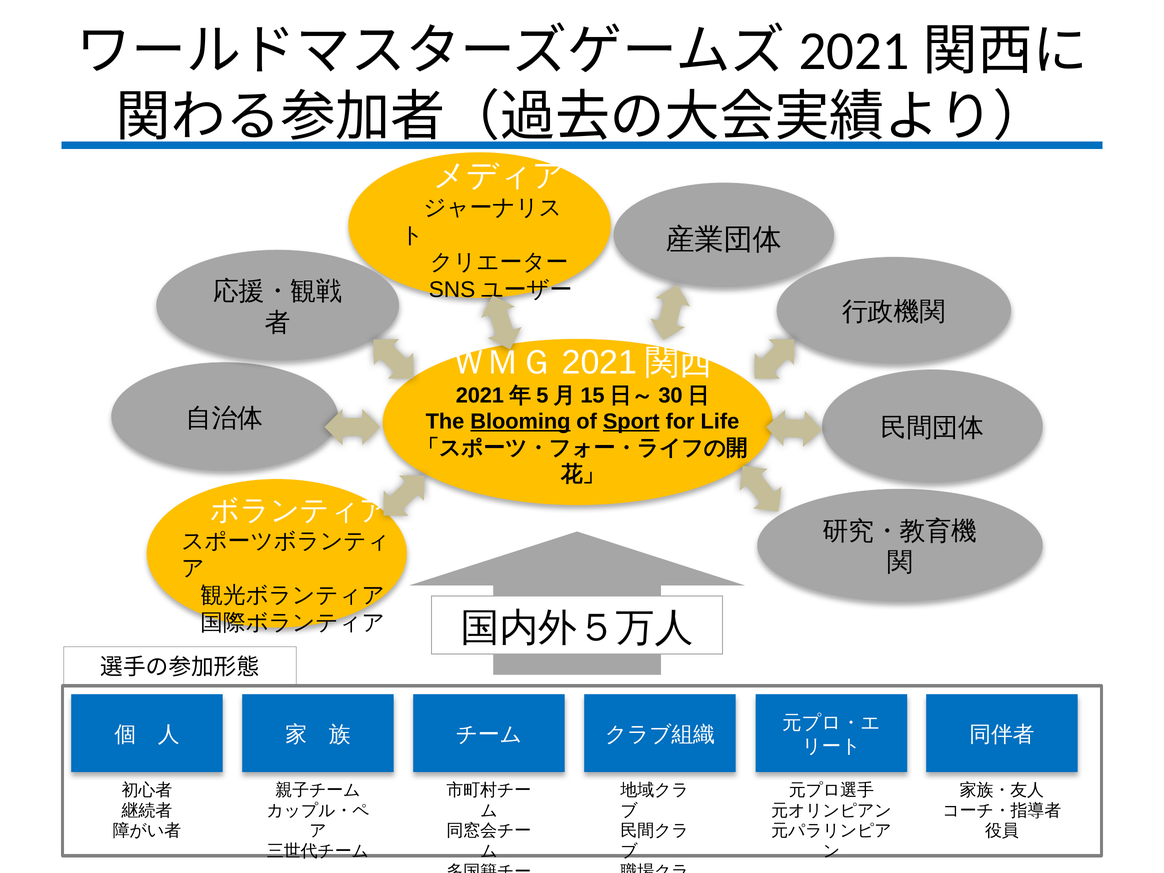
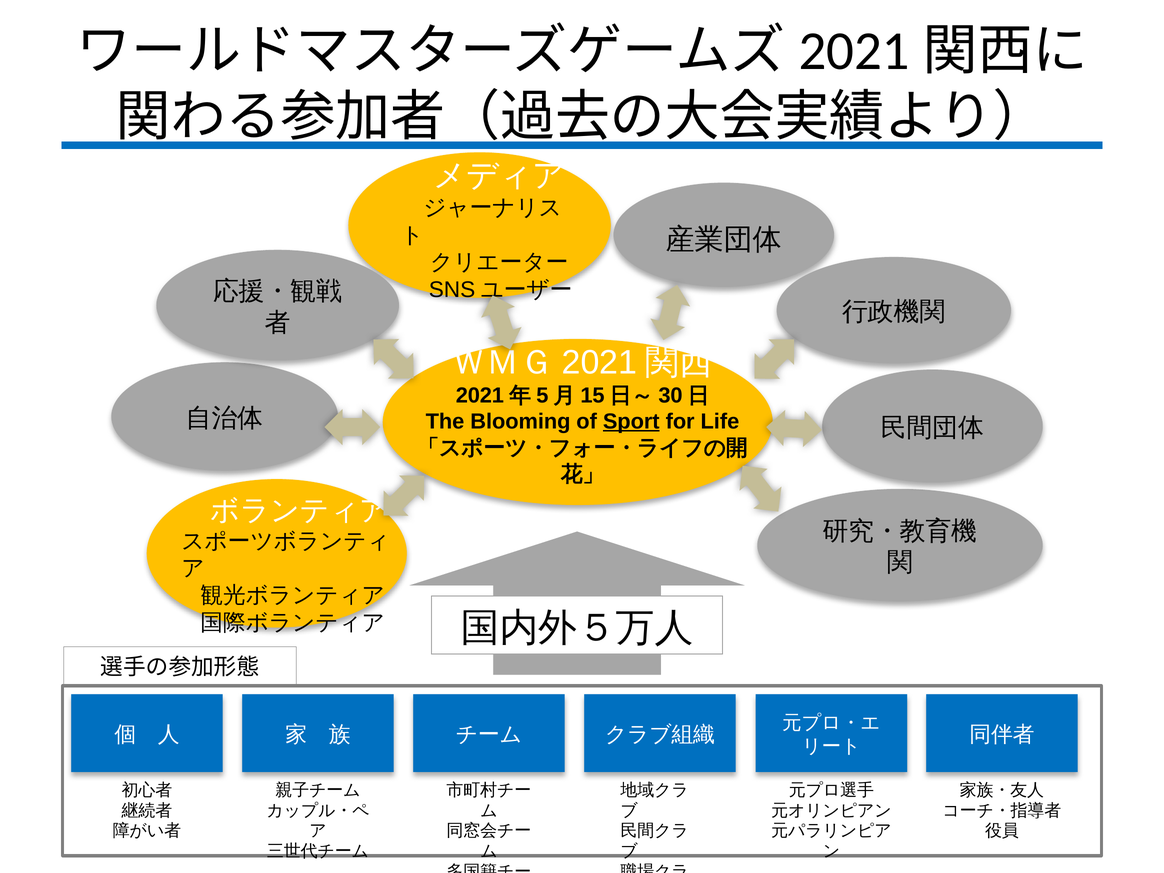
Blooming underline: present -> none
